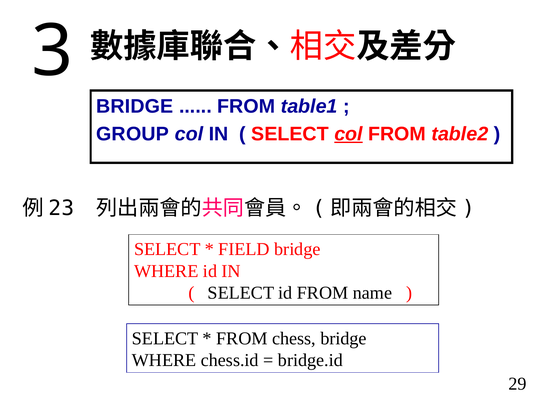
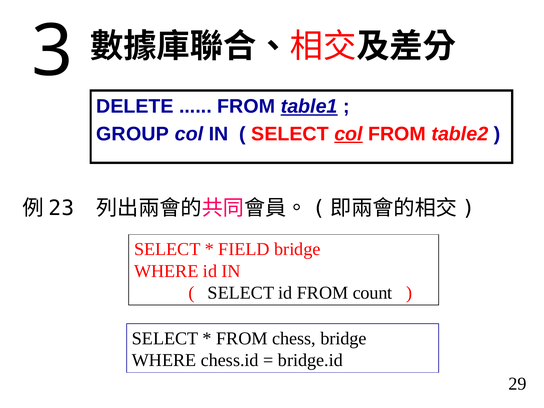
BRIDGE at (135, 106): BRIDGE -> DELETE
table1 underline: none -> present
name: name -> count
